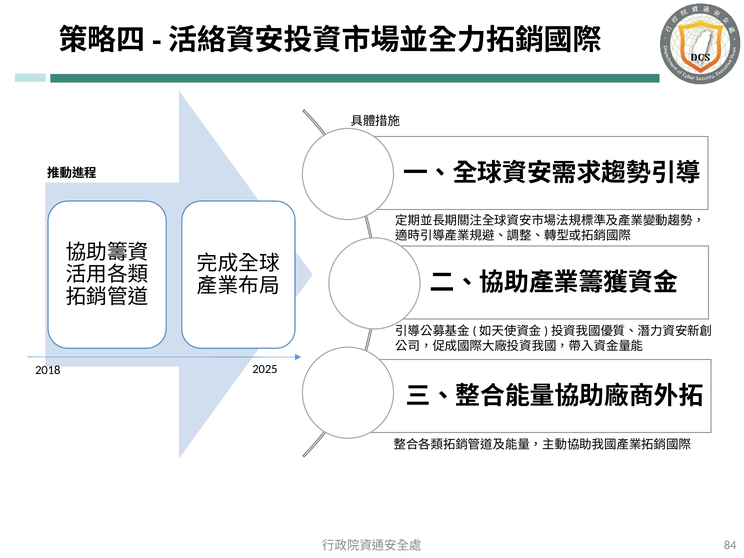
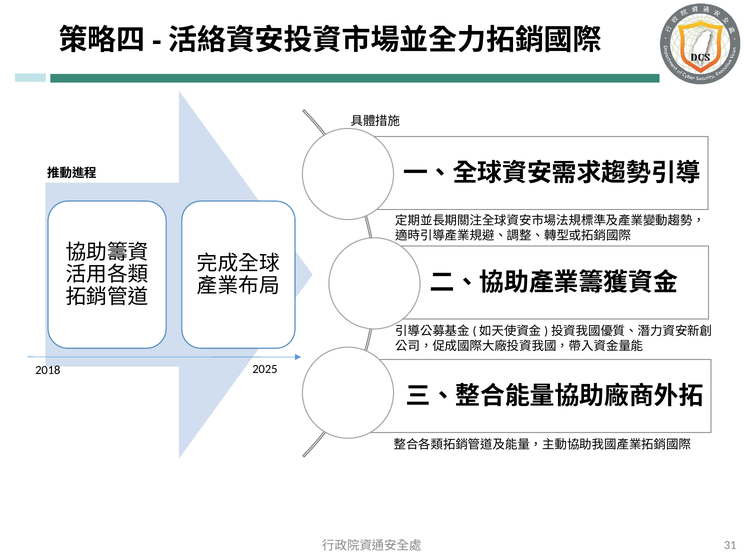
84: 84 -> 31
